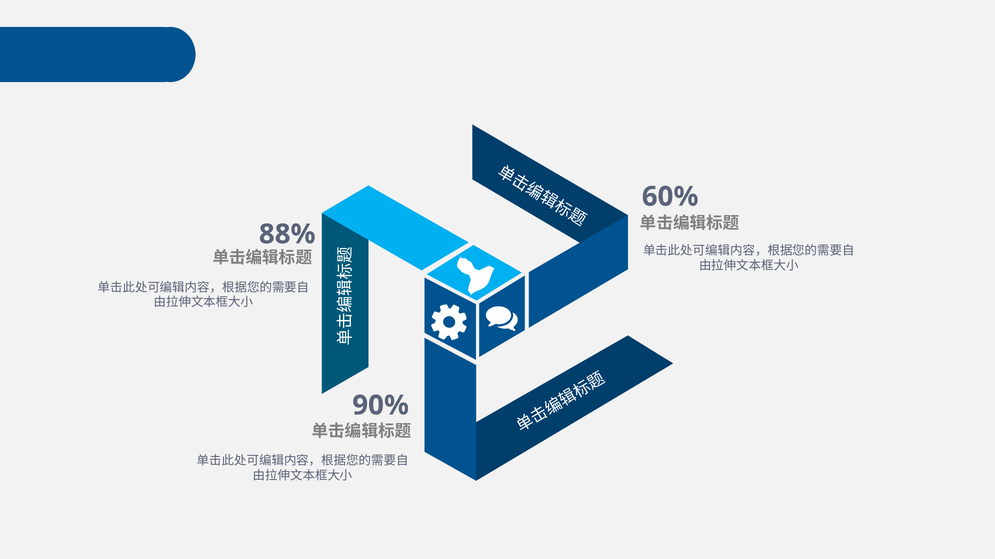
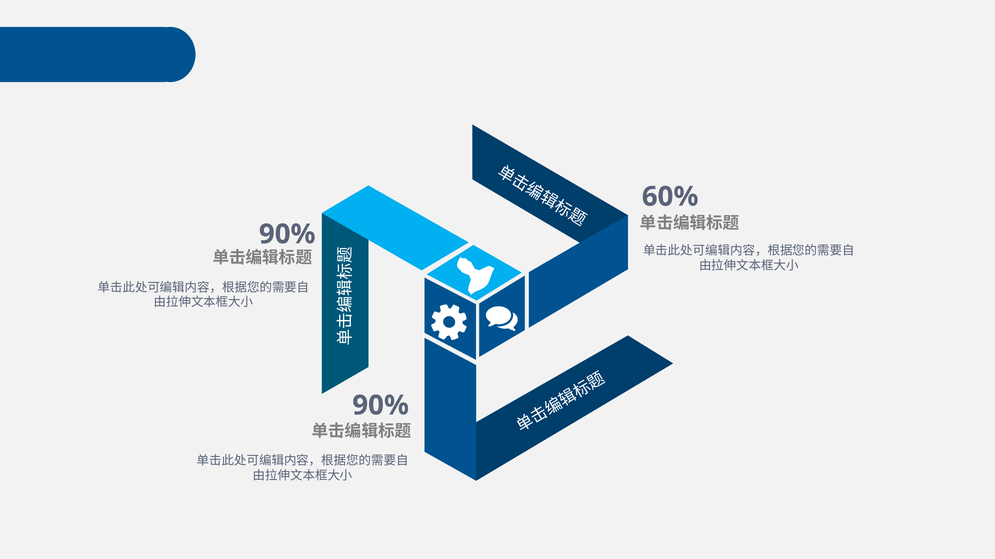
88% at (287, 234): 88% -> 90%
